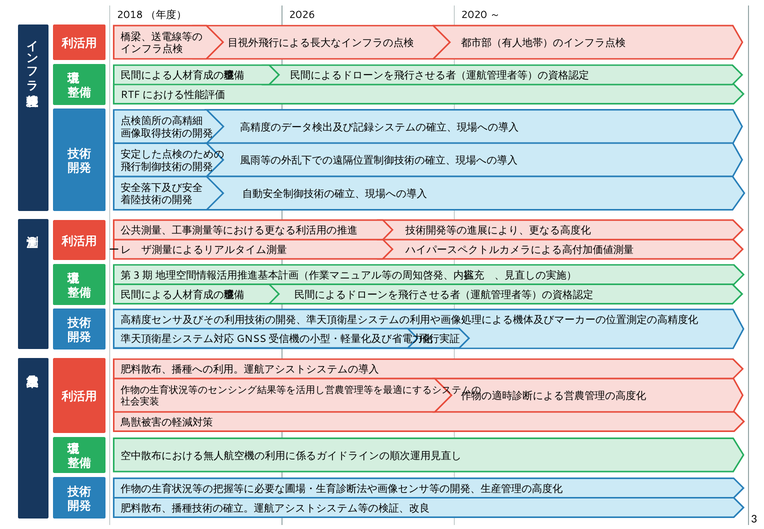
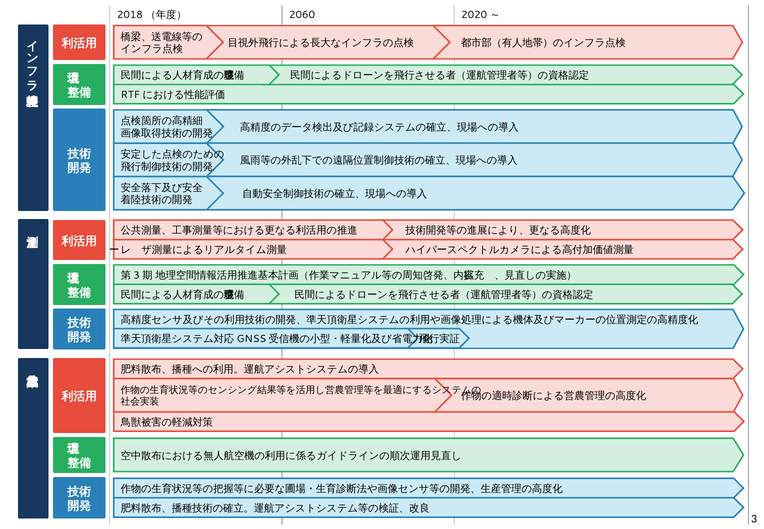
2026: 2026 -> 2060
